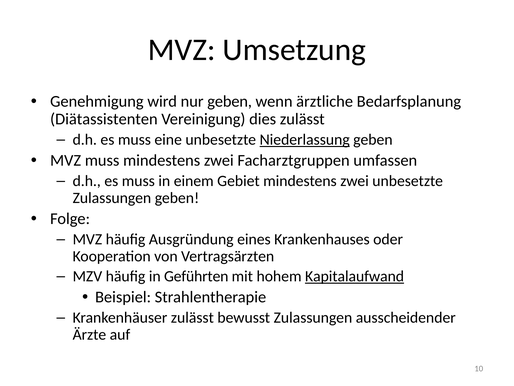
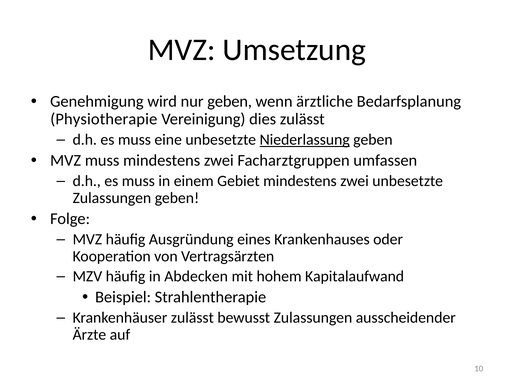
Diätassistenten: Diätassistenten -> Physiotherapie
Geführten: Geführten -> Abdecken
Kapitalaufwand underline: present -> none
